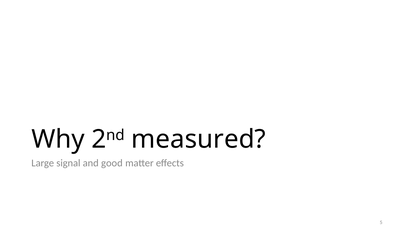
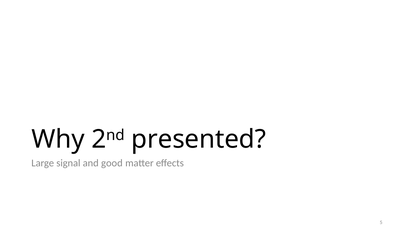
measured: measured -> presented
